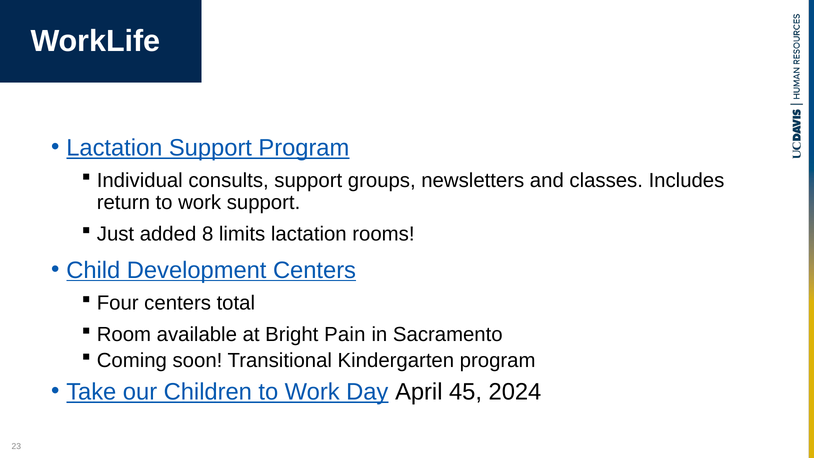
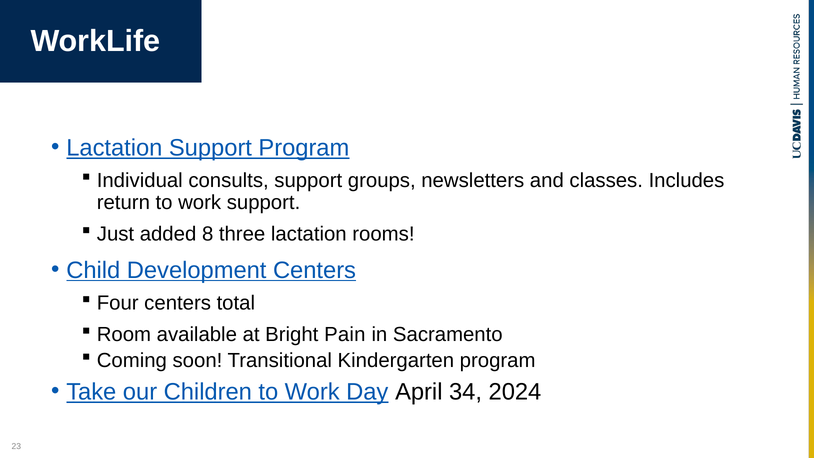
limits: limits -> three
45: 45 -> 34
